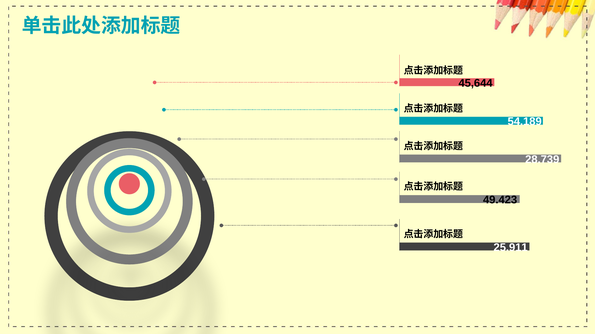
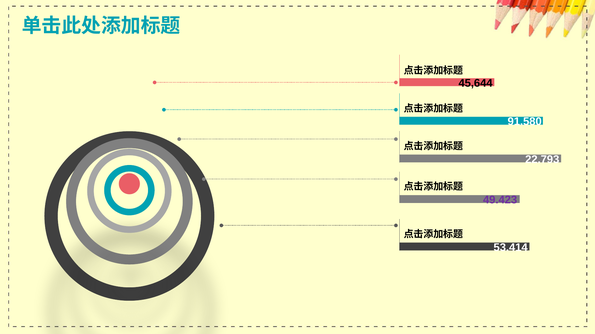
54.189: 54.189 -> 91.580
28.739: 28.739 -> 22.793
49.423 colour: black -> purple
25.911: 25.911 -> 53.414
